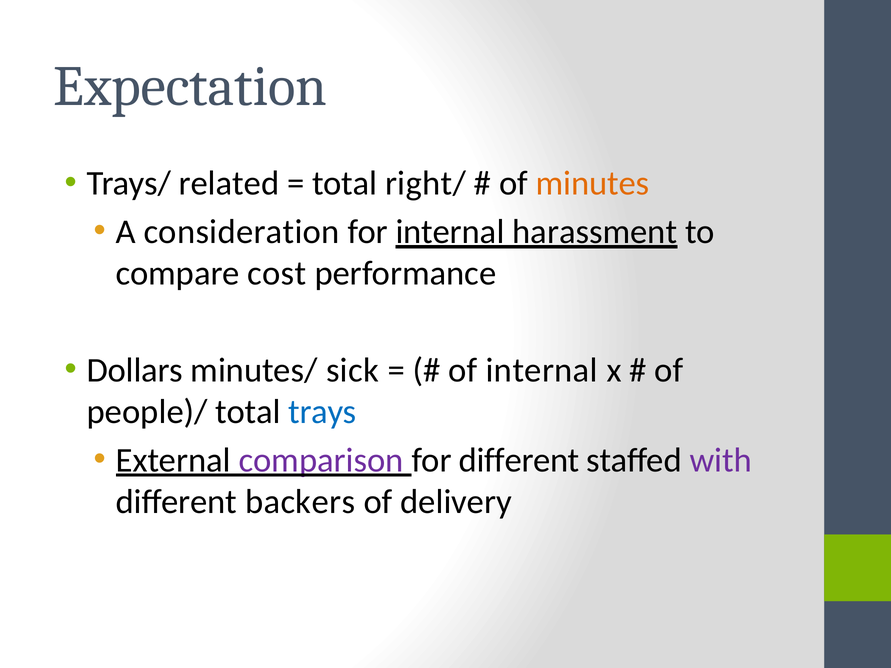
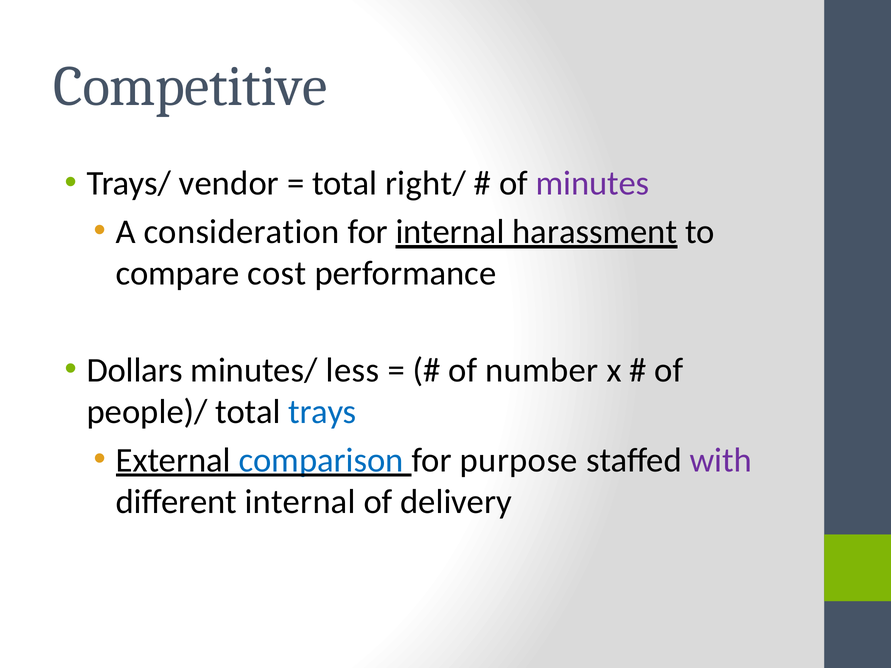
Expectation: Expectation -> Competitive
related: related -> vendor
minutes colour: orange -> purple
sick: sick -> less
of internal: internal -> number
comparison colour: purple -> blue
for different: different -> purpose
different backers: backers -> internal
